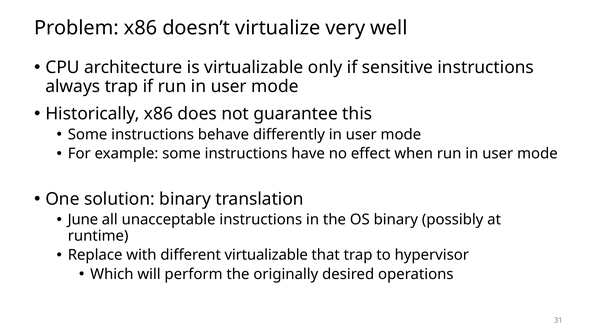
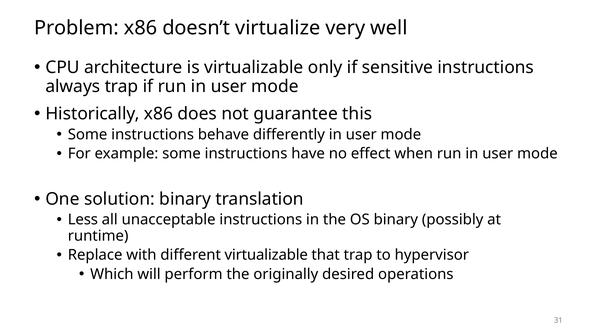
June: June -> Less
